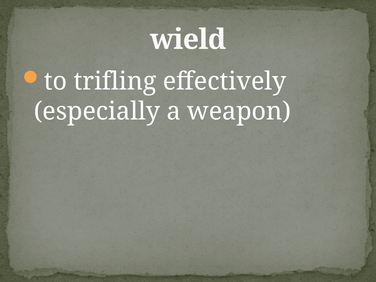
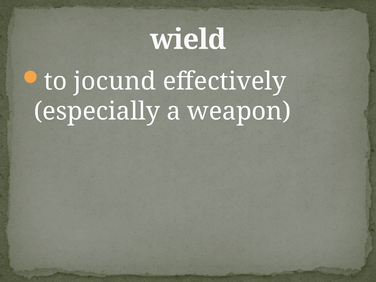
trifling: trifling -> jocund
